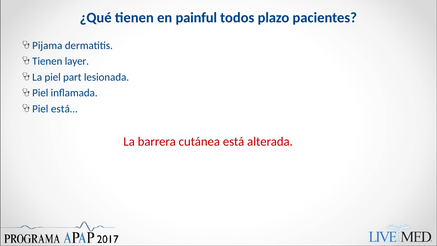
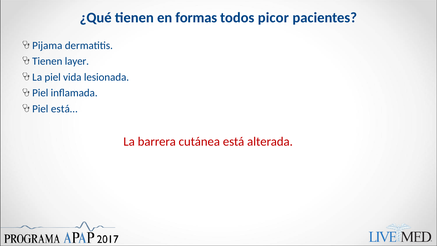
painful: painful -> formas
plazo: plazo -> picor
part: part -> vida
